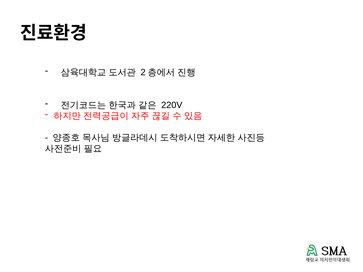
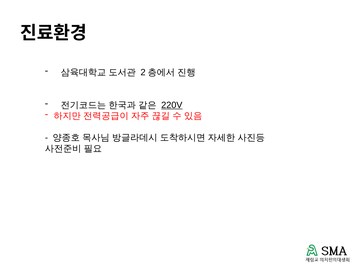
220V underline: none -> present
